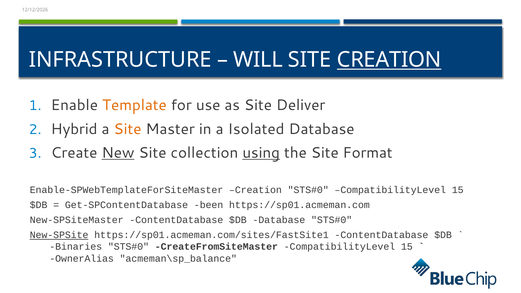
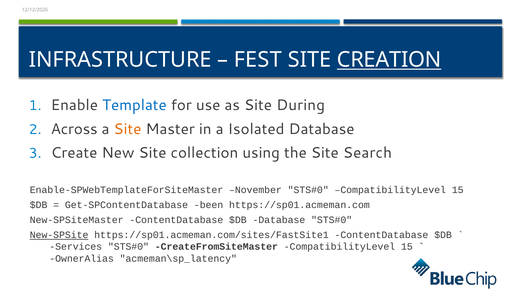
WILL: WILL -> FEST
Template colour: orange -> blue
Deliver: Deliver -> During
Hybrid: Hybrid -> Across
New underline: present -> none
using underline: present -> none
Format: Format -> Search
Enable-SPWebTemplateForSiteMaster Creation: Creation -> November
Binaries: Binaries -> Services
acmeman\sp_balance: acmeman\sp_balance -> acmeman\sp_latency
